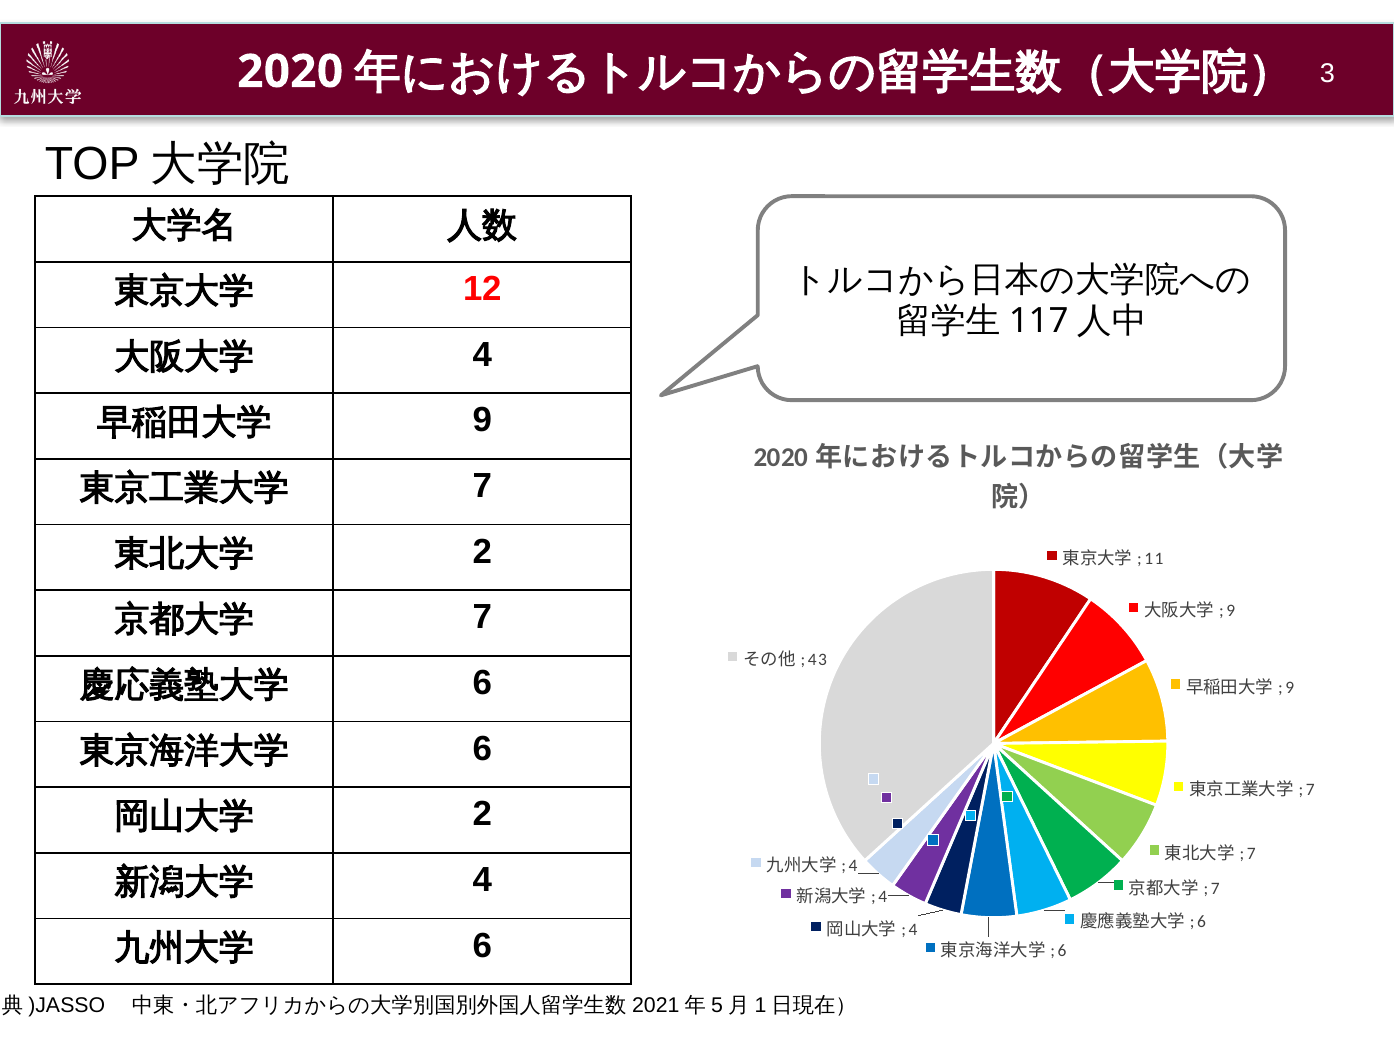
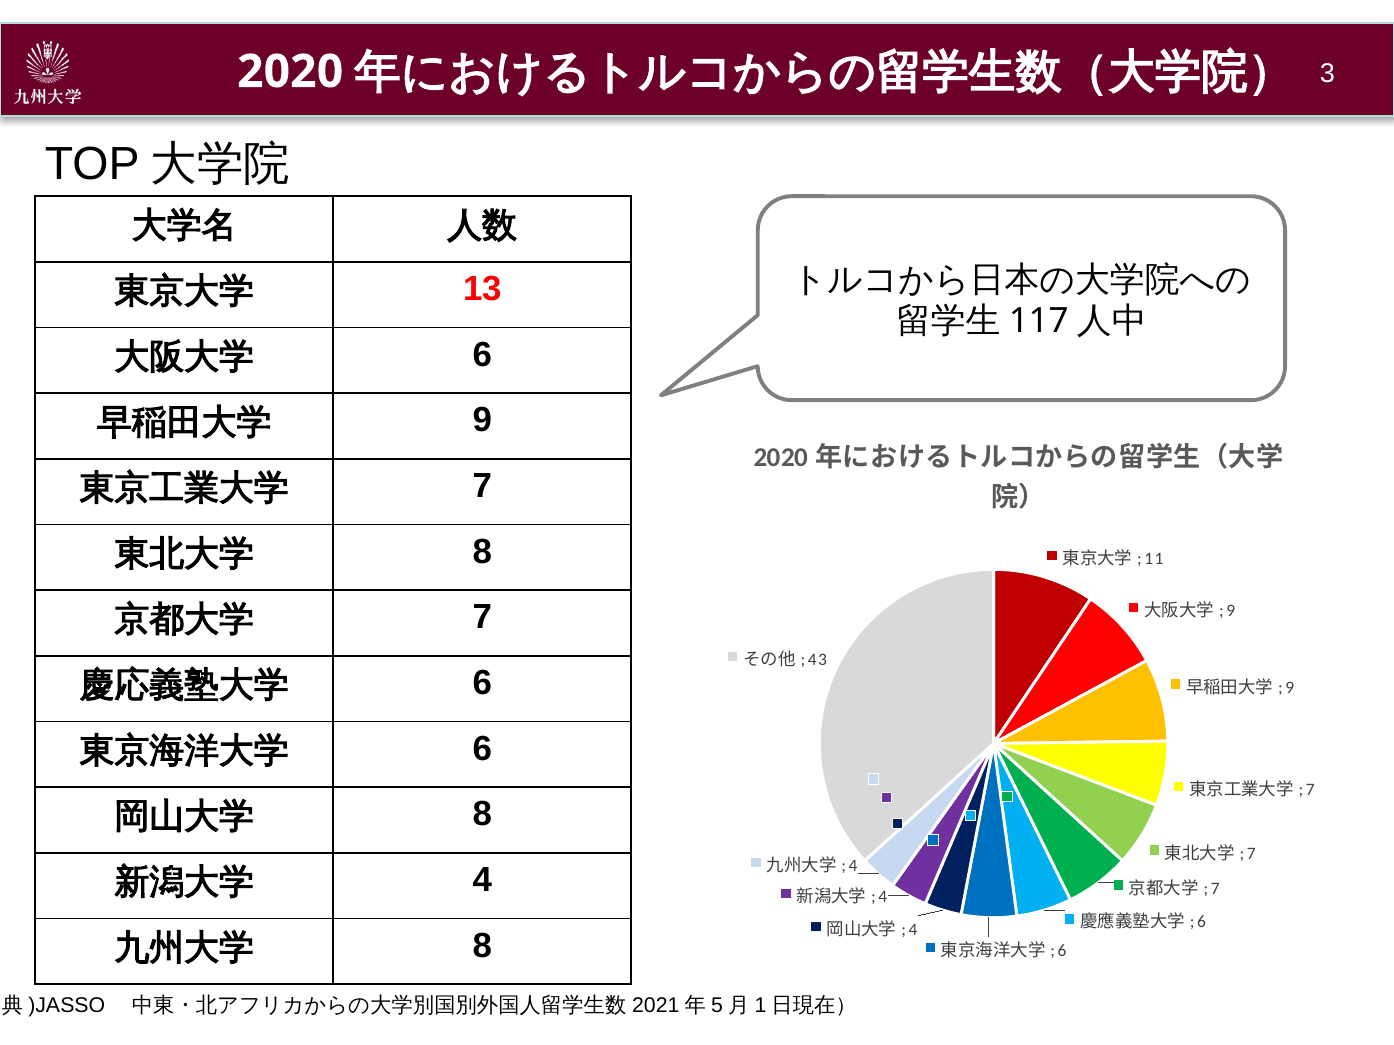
12: 12 -> 13
4 at (482, 355): 4 -> 6
2 at (482, 552): 2 -> 8
2 at (482, 815): 2 -> 8
6 at (482, 946): 6 -> 8
